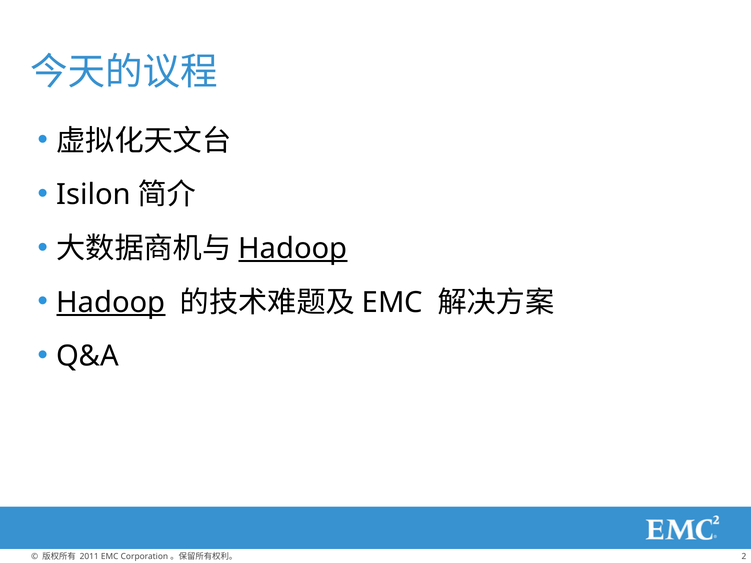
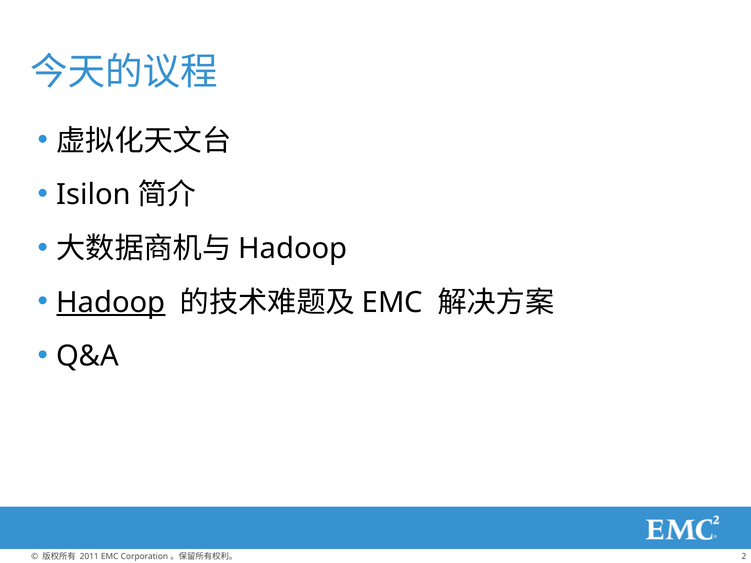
Hadoop at (293, 249) underline: present -> none
